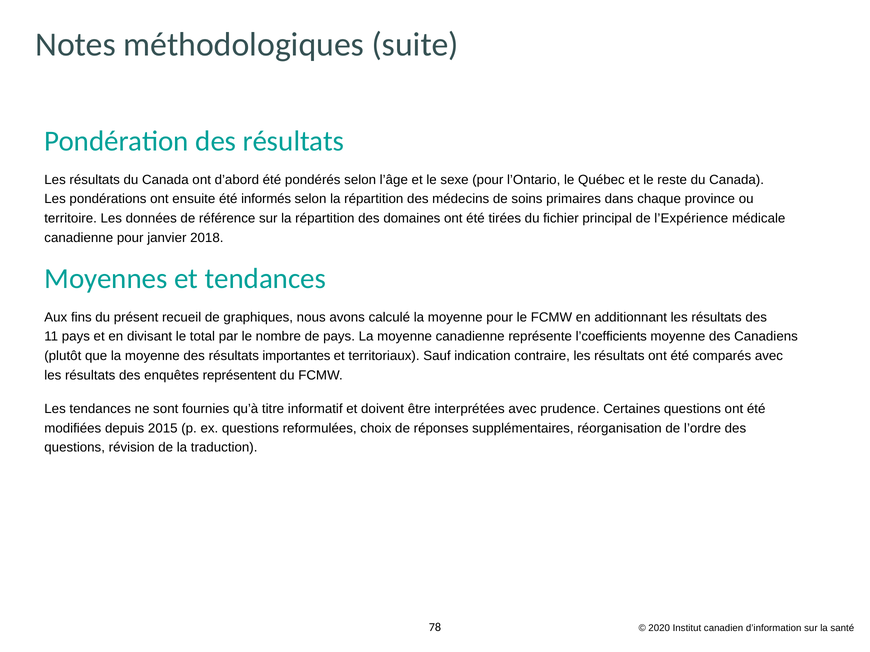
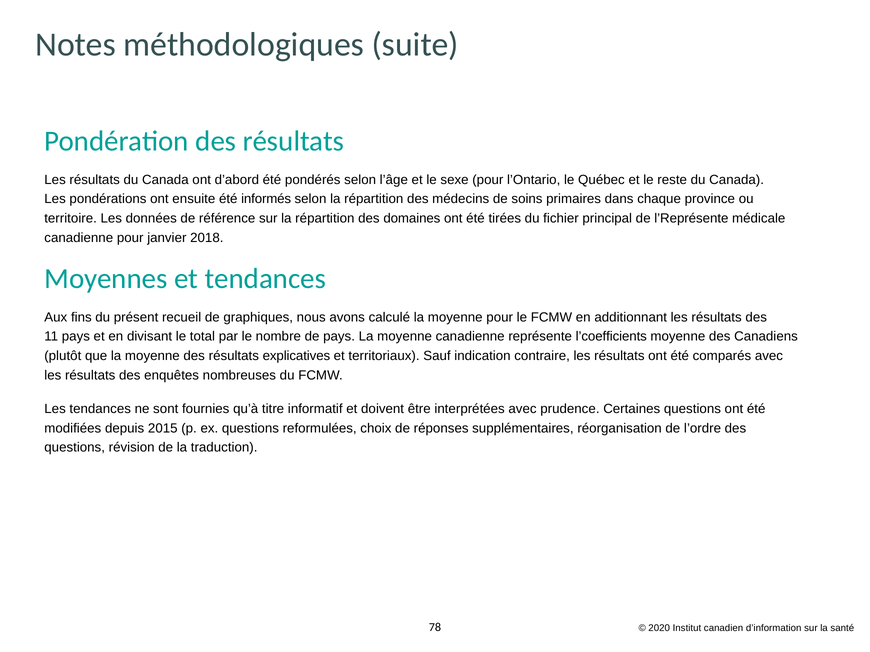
l’Expérience: l’Expérience -> l’Représente
importantes: importantes -> explicatives
représentent: représentent -> nombreuses
